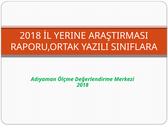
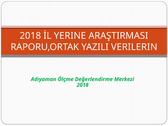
SINIFLARA: SINIFLARA -> VERILERIN
